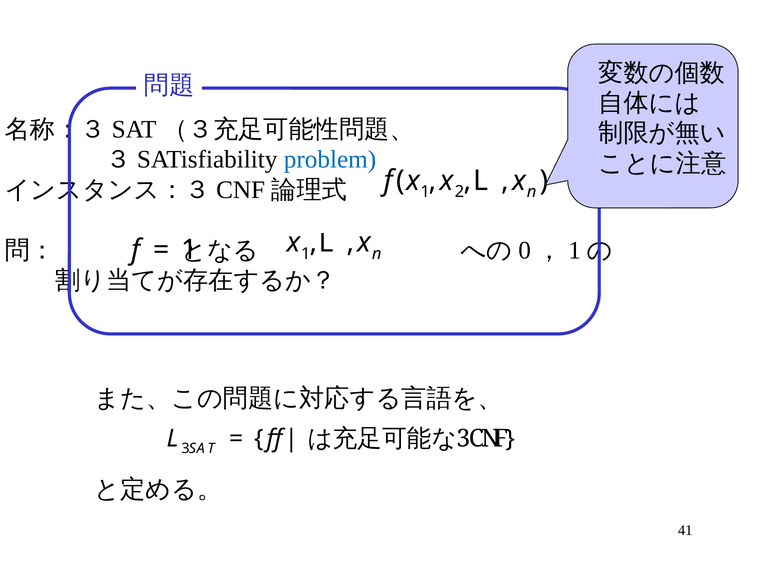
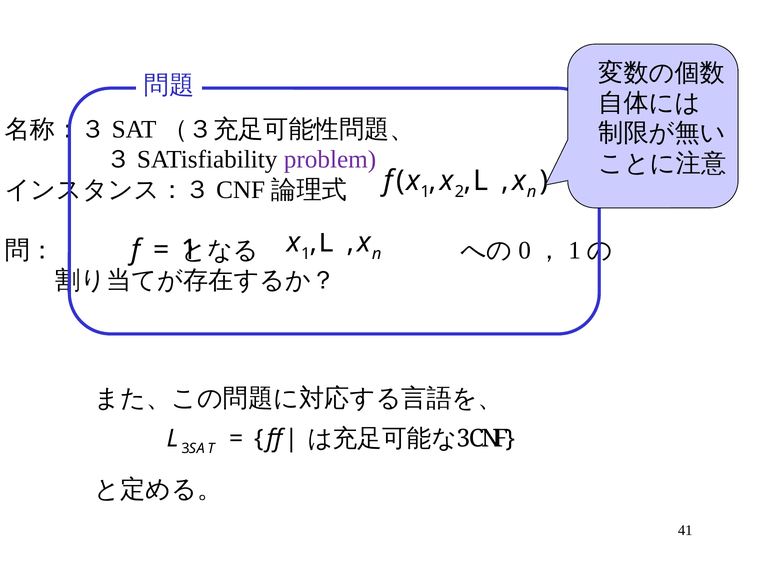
problem colour: blue -> purple
